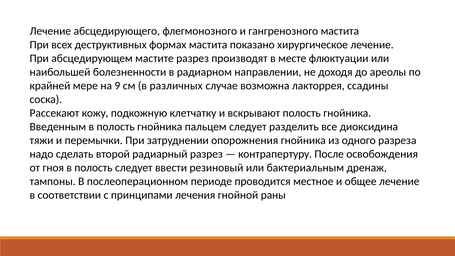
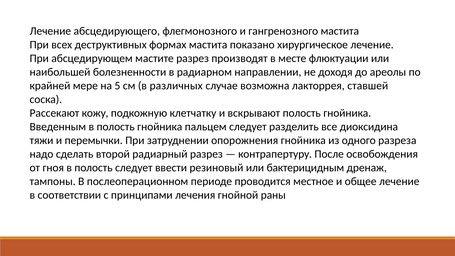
9: 9 -> 5
ссадины: ссадины -> ставшей
бактериальным: бактериальным -> бактерицидным
